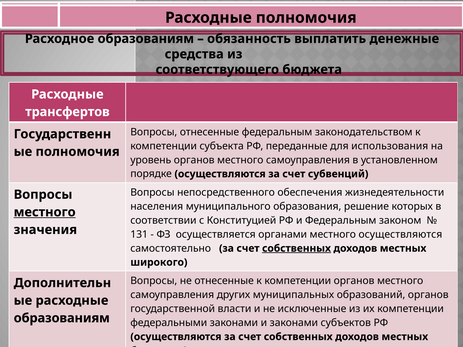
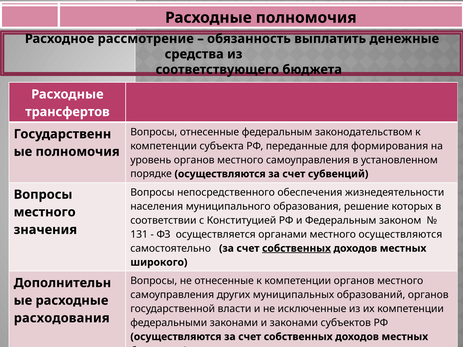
Расходное образованиям: образованиям -> рассмотрение
использования: использования -> формирования
местного at (45, 212) underline: present -> none
образованиям at (62, 318): образованиям -> расходования
